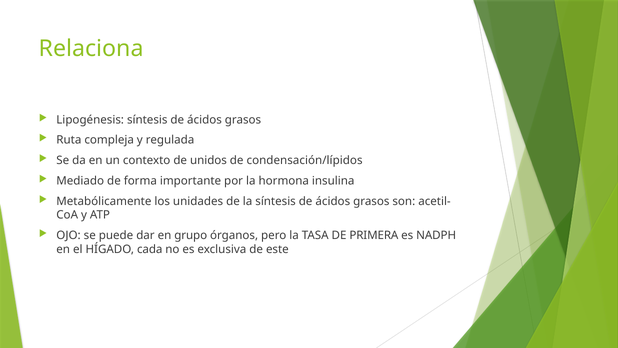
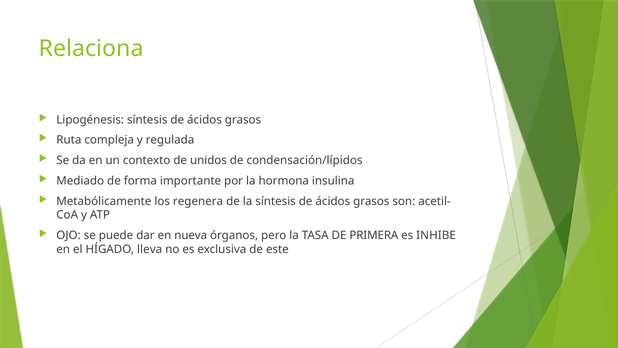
unidades: unidades -> regenera
grupo: grupo -> nueva
NADPH: NADPH -> INHIBE
cada: cada -> lleva
